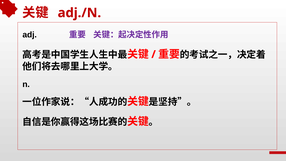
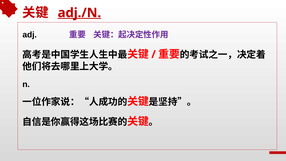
adj./N underline: none -> present
